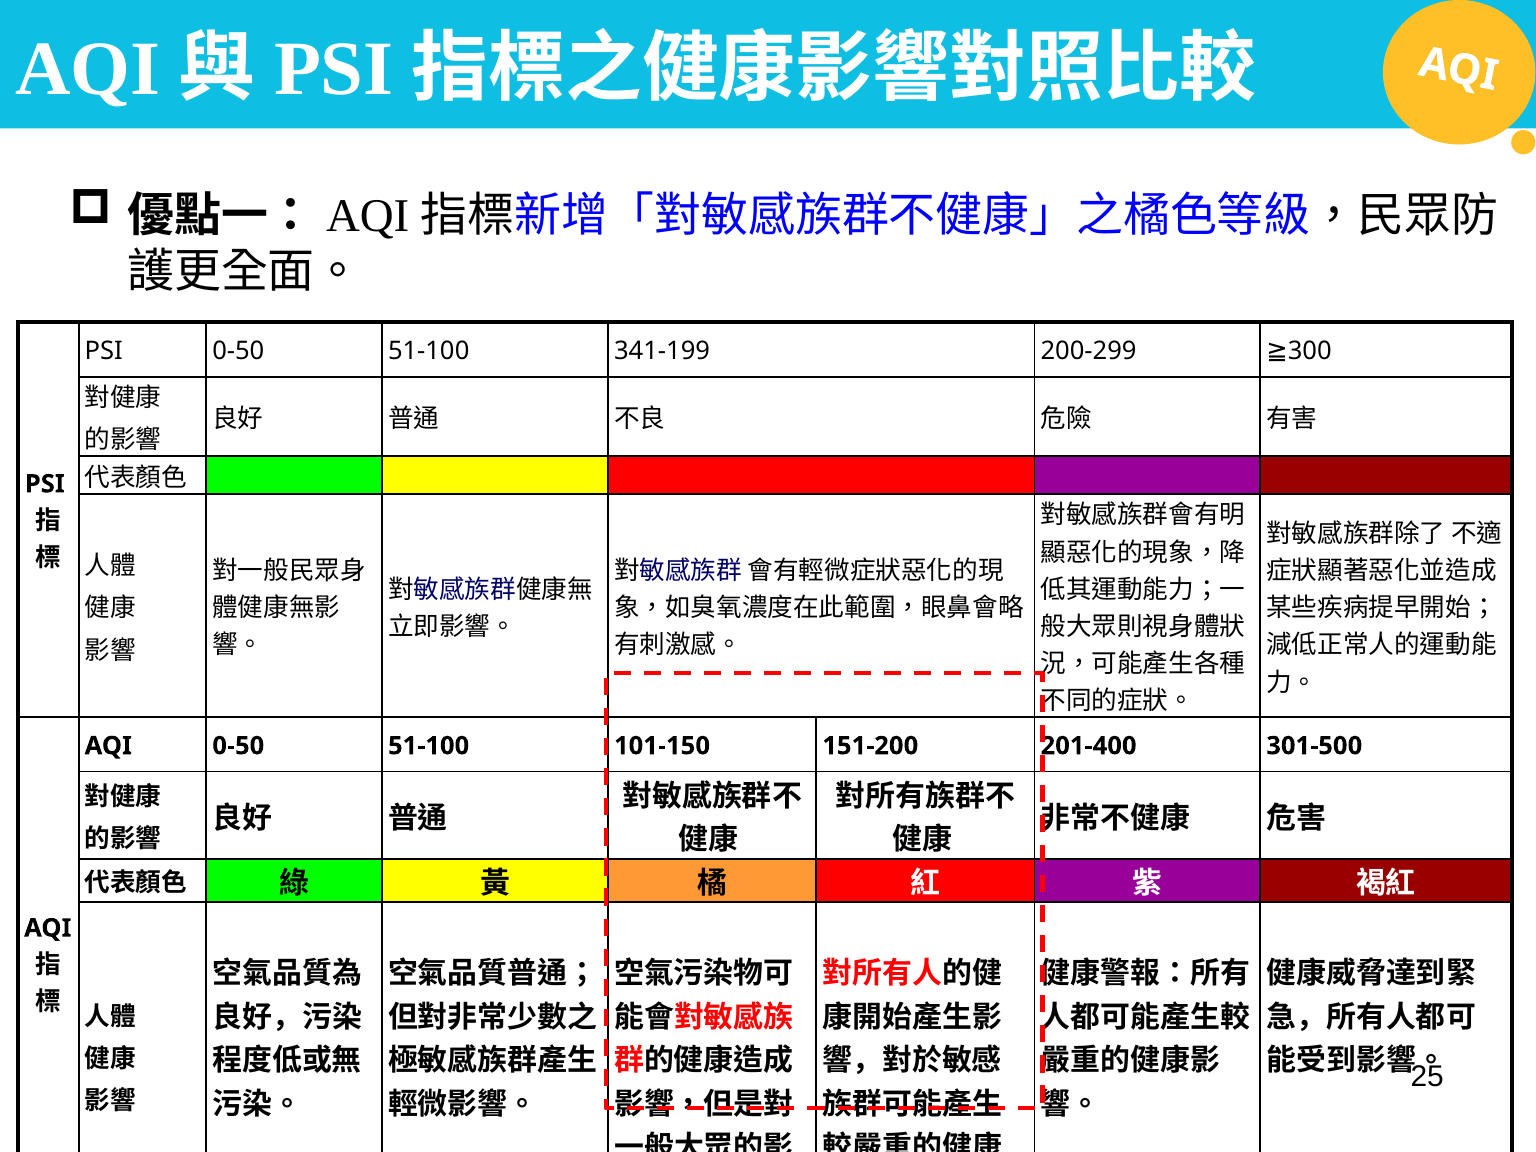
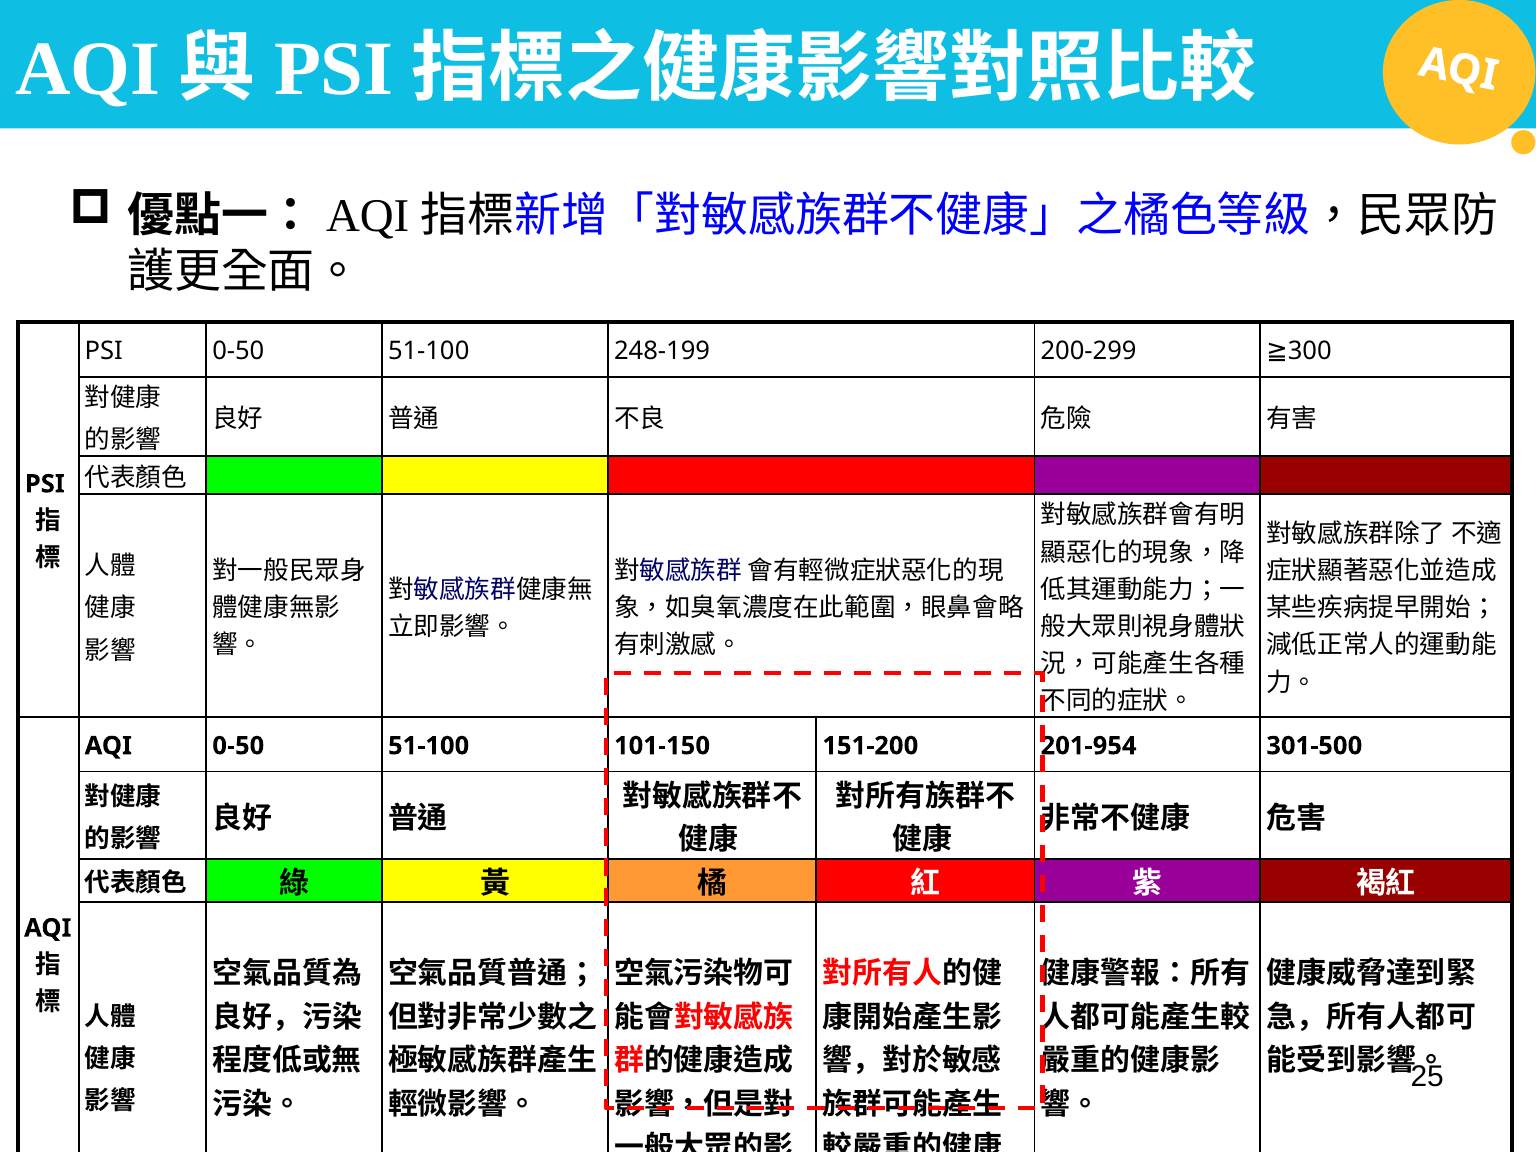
341-199: 341-199 -> 248-199
201-400: 201-400 -> 201-954
